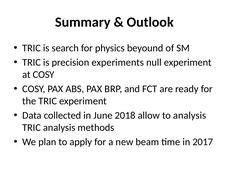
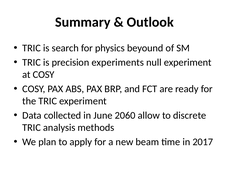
2018: 2018 -> 2060
to analysis: analysis -> discrete
